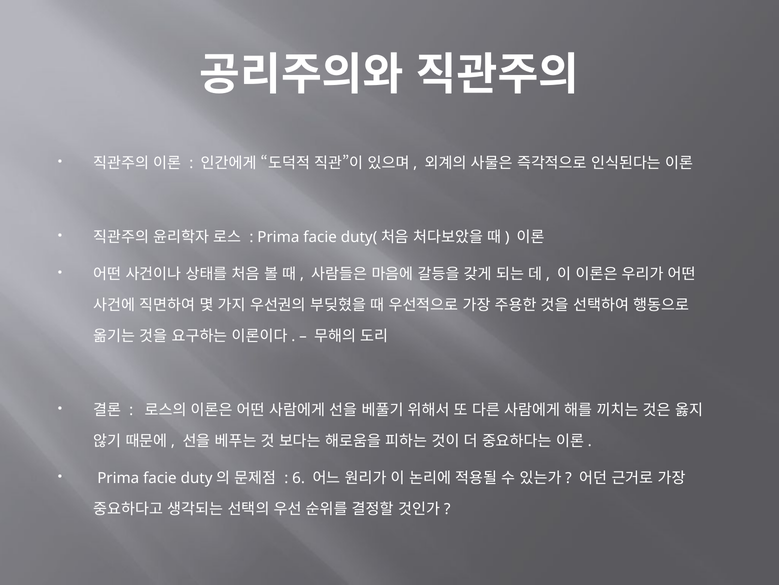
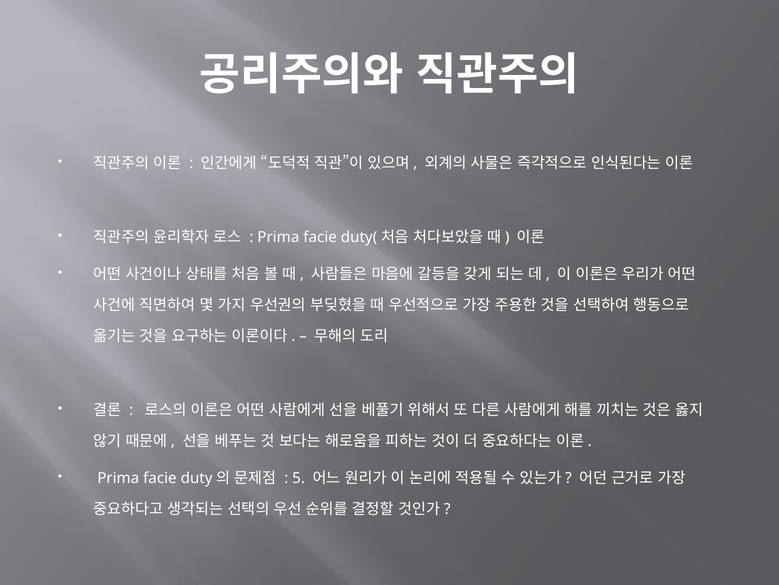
6: 6 -> 5
